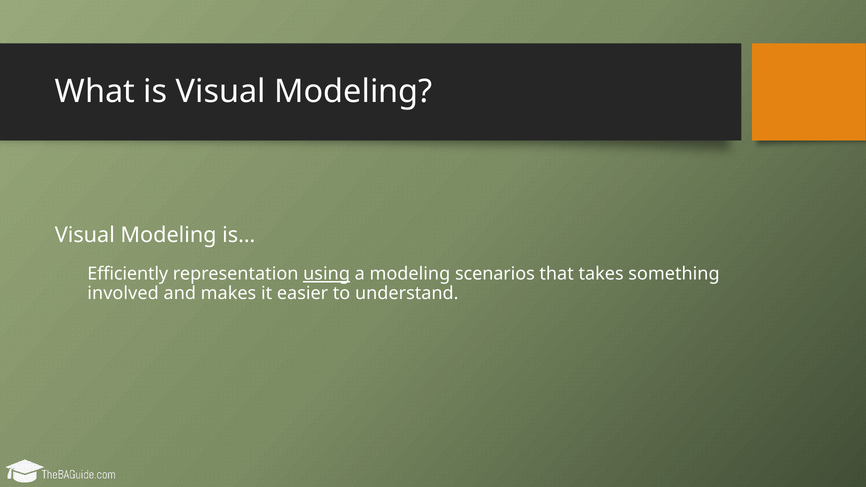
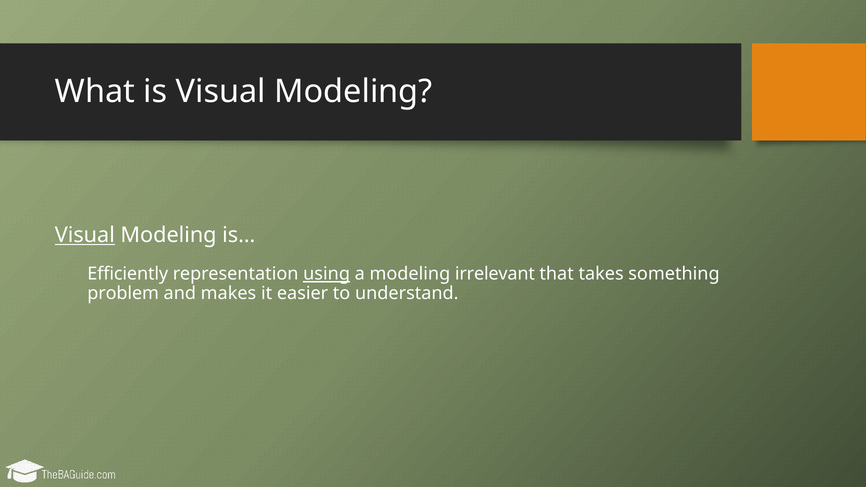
Visual at (85, 235) underline: none -> present
scenarios: scenarios -> irrelevant
involved: involved -> problem
